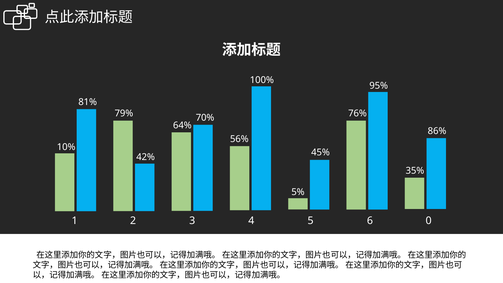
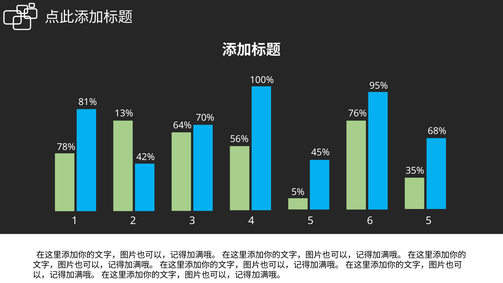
79%: 79% -> 13%
86%: 86% -> 68%
10%: 10% -> 78%
6 0: 0 -> 5
